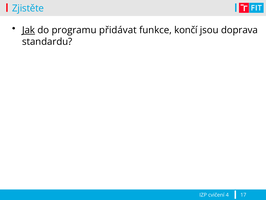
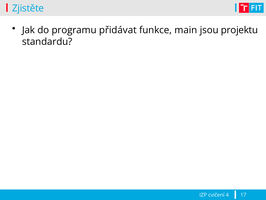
Jak underline: present -> none
končí: končí -> main
doprava: doprava -> projektu
